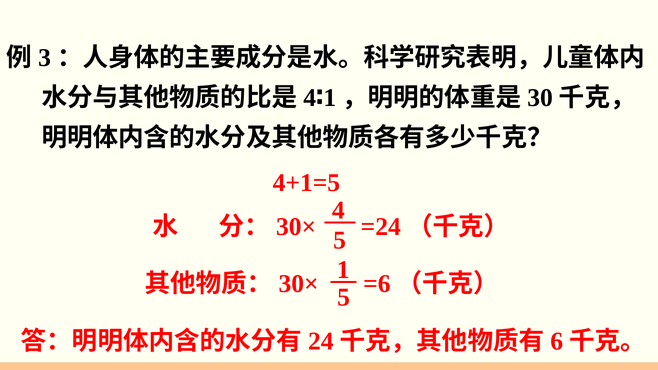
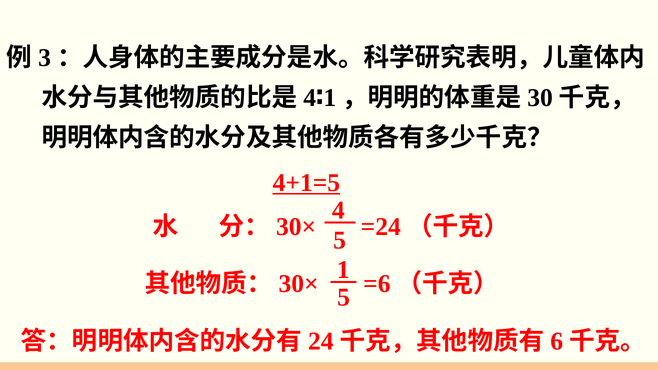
4+1=5 underline: none -> present
